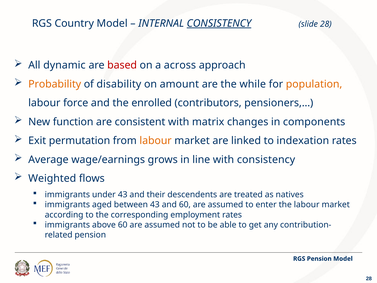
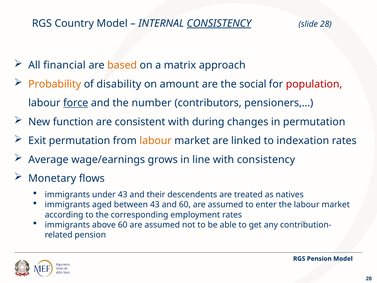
dynamic: dynamic -> financial
based colour: red -> orange
across: across -> matrix
while: while -> social
population colour: orange -> red
force underline: none -> present
enrolled: enrolled -> number
matrix: matrix -> during
in components: components -> permutation
Weighted: Weighted -> Monetary
